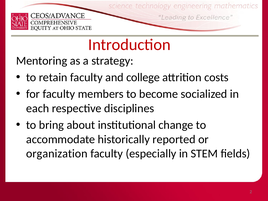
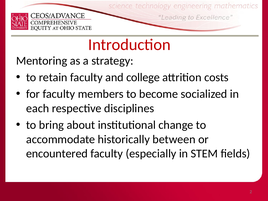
reported: reported -> between
organization: organization -> encountered
